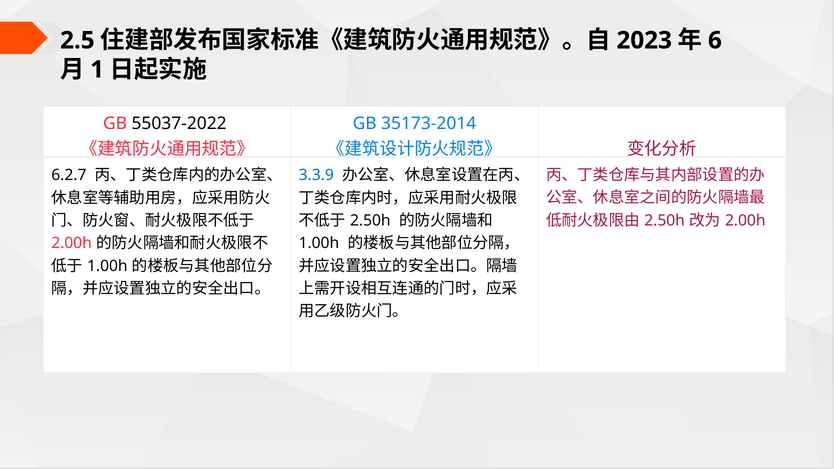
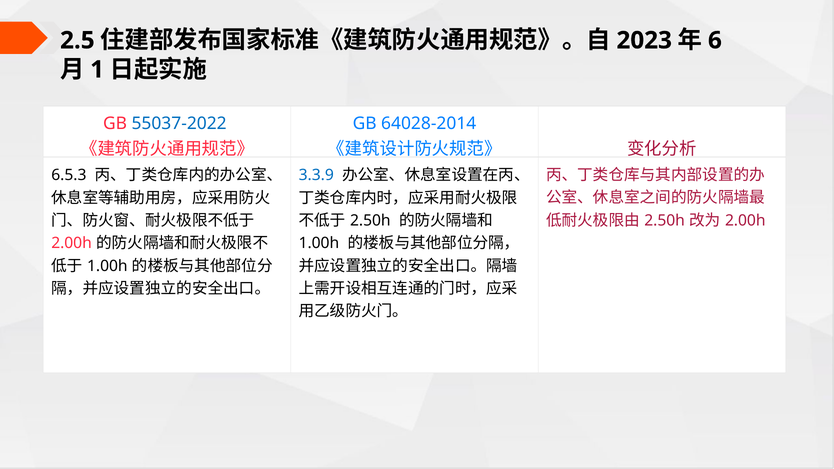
55037-2022 colour: black -> blue
35173-2014: 35173-2014 -> 64028-2014
6.2.7: 6.2.7 -> 6.5.3
